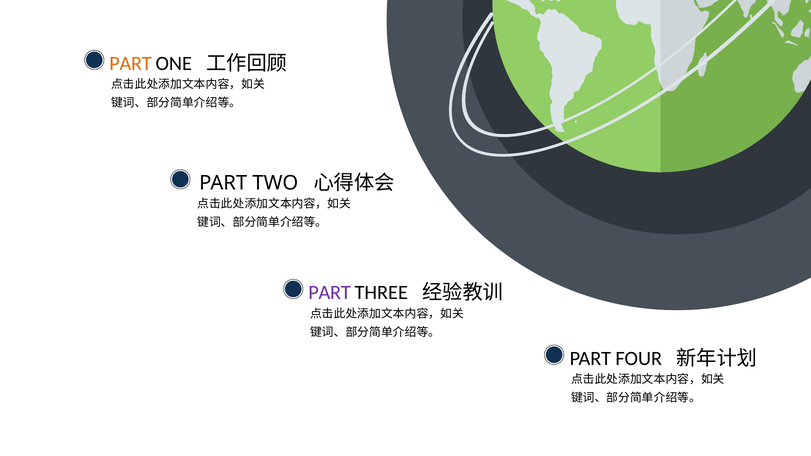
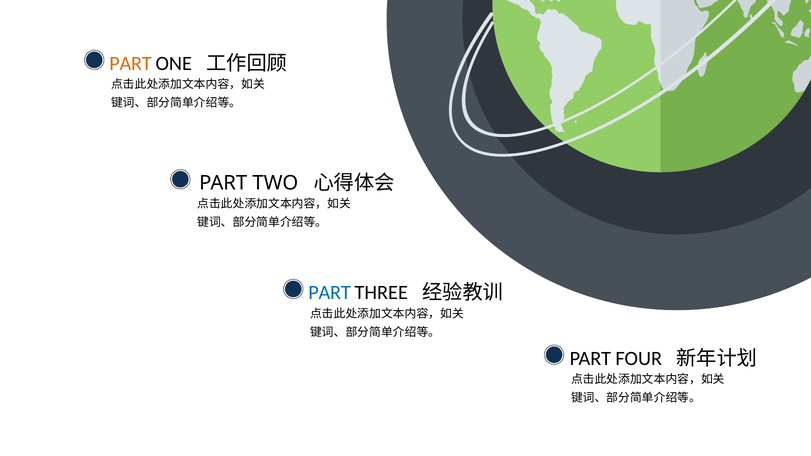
PART at (330, 293) colour: purple -> blue
